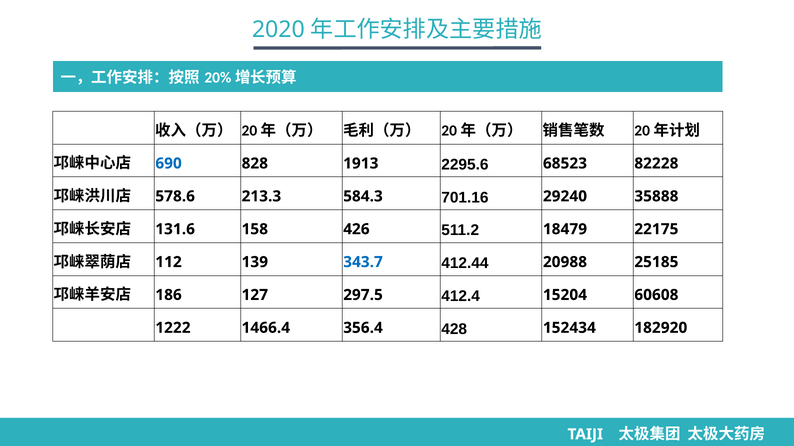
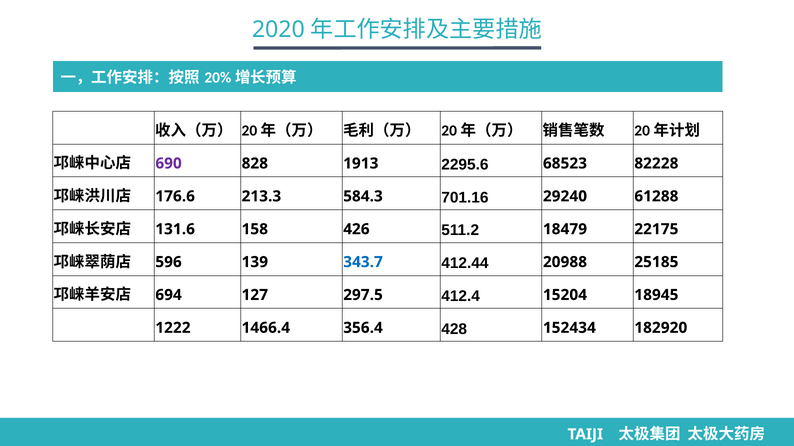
690 colour: blue -> purple
578.6: 578.6 -> 176.6
35888: 35888 -> 61288
112: 112 -> 596
186: 186 -> 694
60608: 60608 -> 18945
